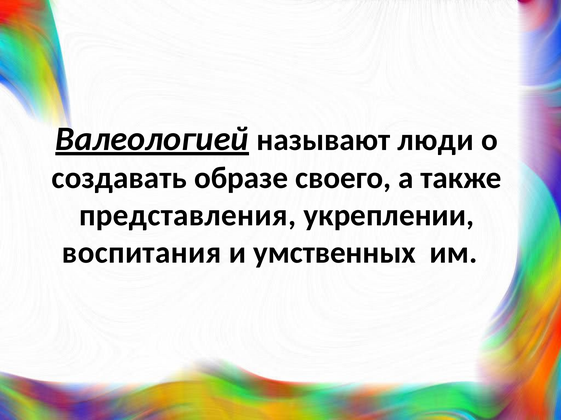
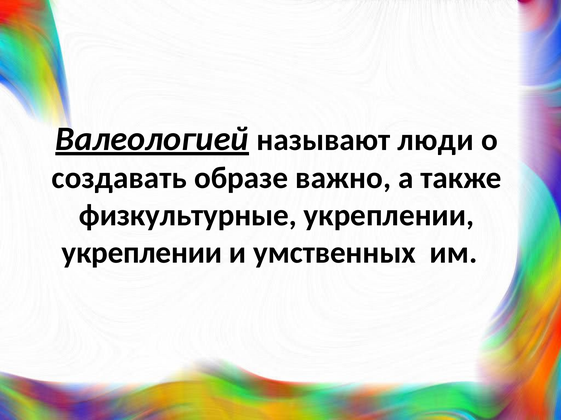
своего: своего -> важно
представления: представления -> физкультурные
воспитания at (142, 253): воспитания -> укреплении
